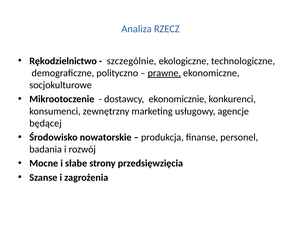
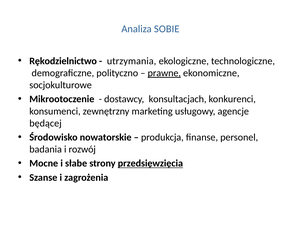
RZECZ: RZECZ -> SOBIE
szczególnie: szczególnie -> utrzymania
ekonomicznie: ekonomicznie -> konsultacjach
przedsięwzięcia underline: none -> present
